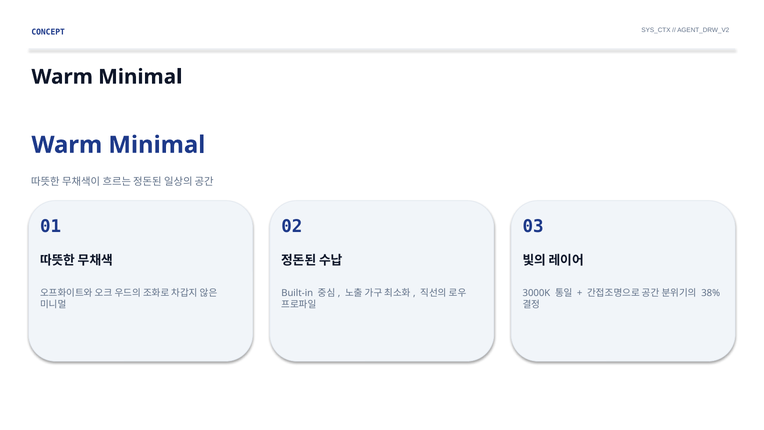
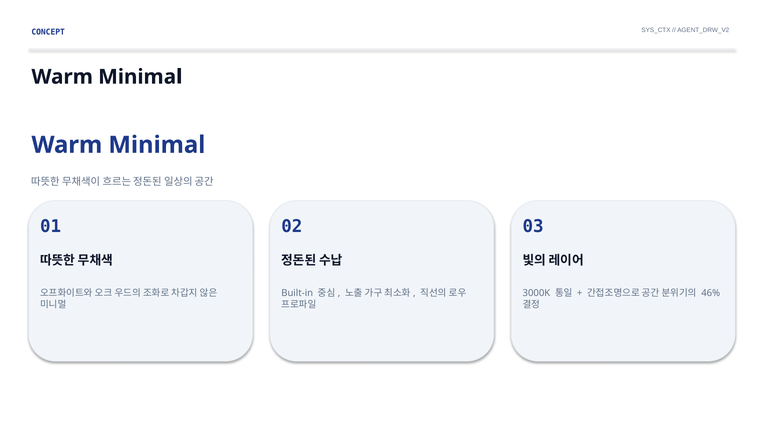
38%: 38% -> 46%
